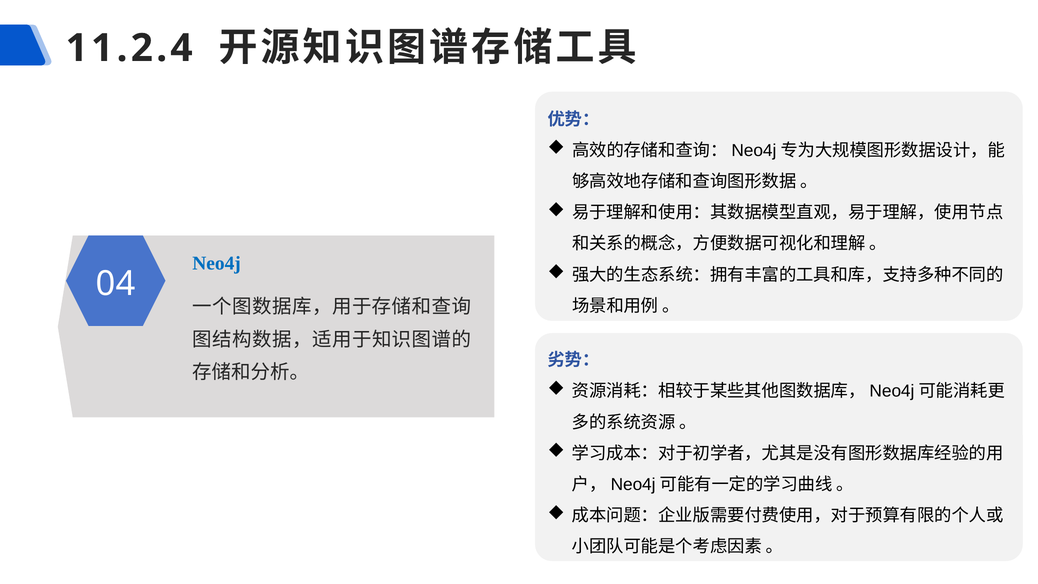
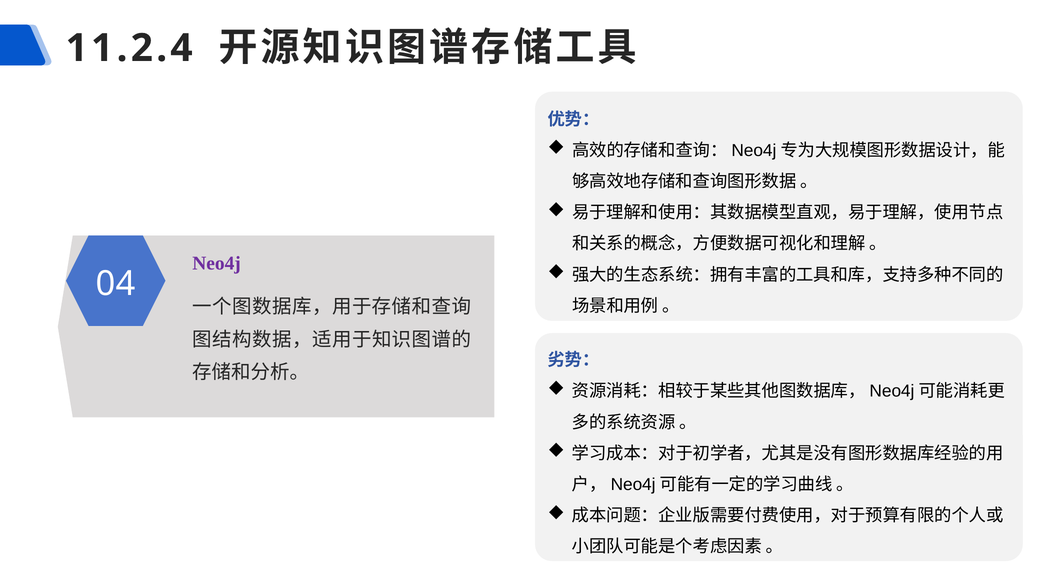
Neo4j colour: blue -> purple
